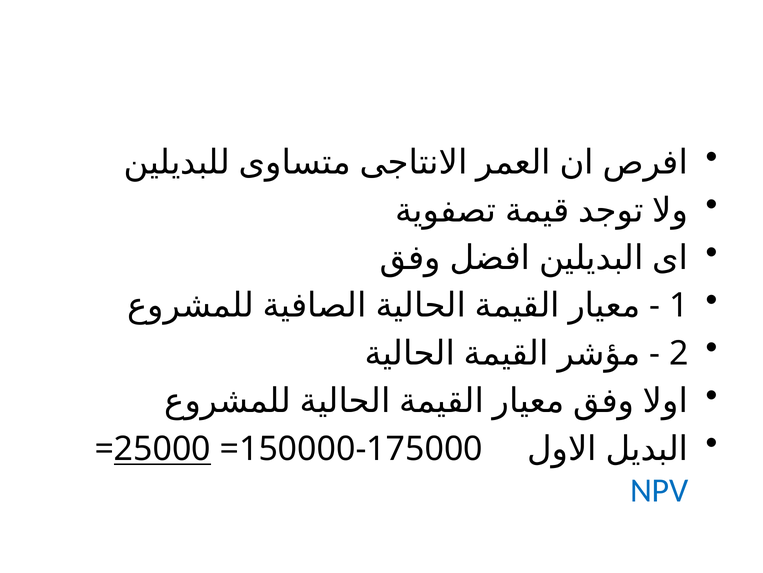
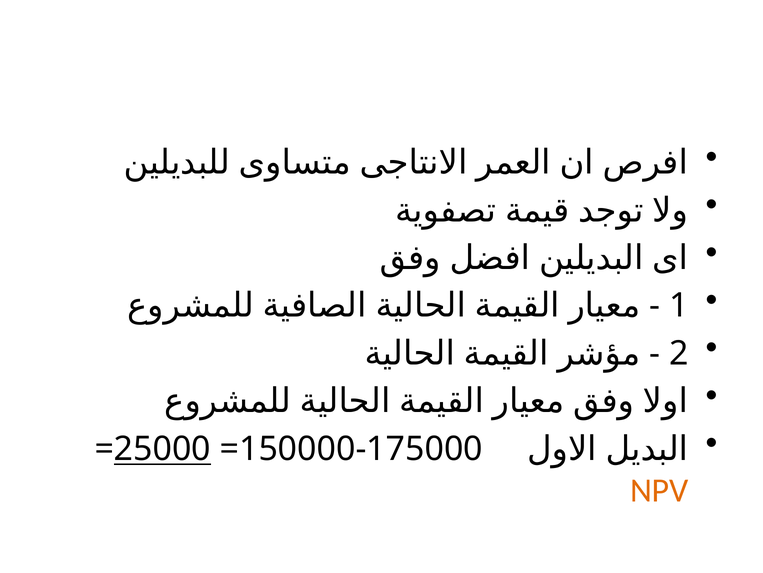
NPV colour: blue -> orange
